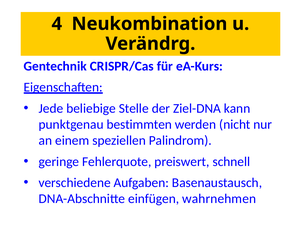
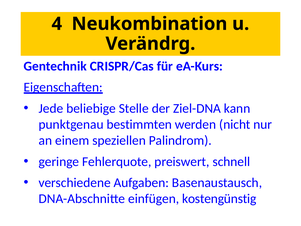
wahrnehmen: wahrnehmen -> kostengünstig
